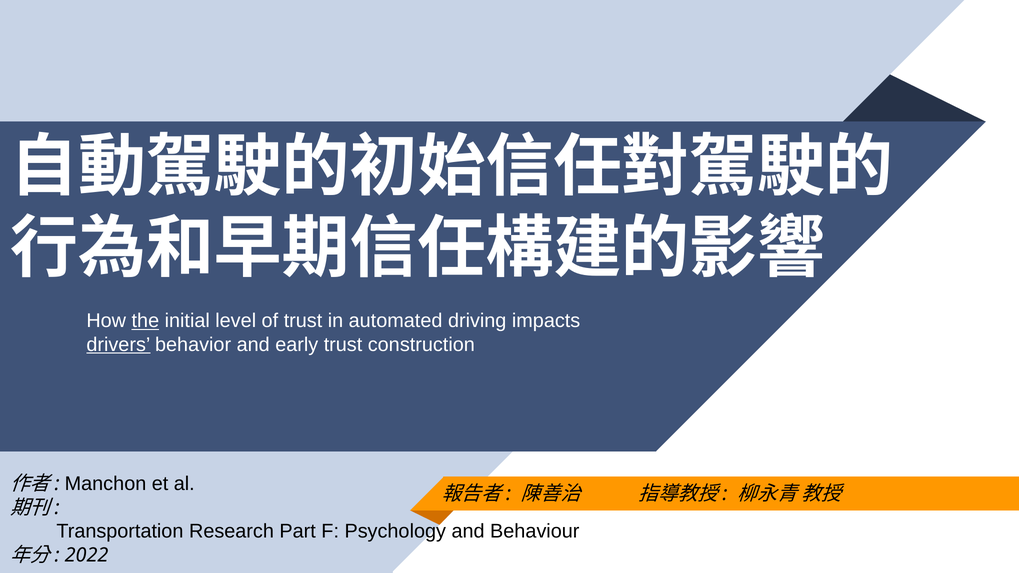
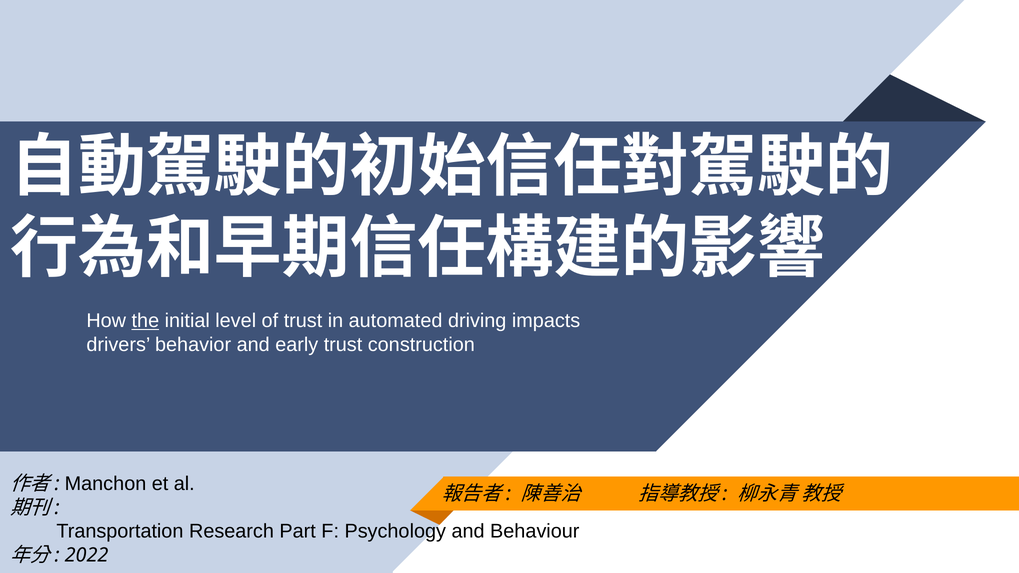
drivers underline: present -> none
